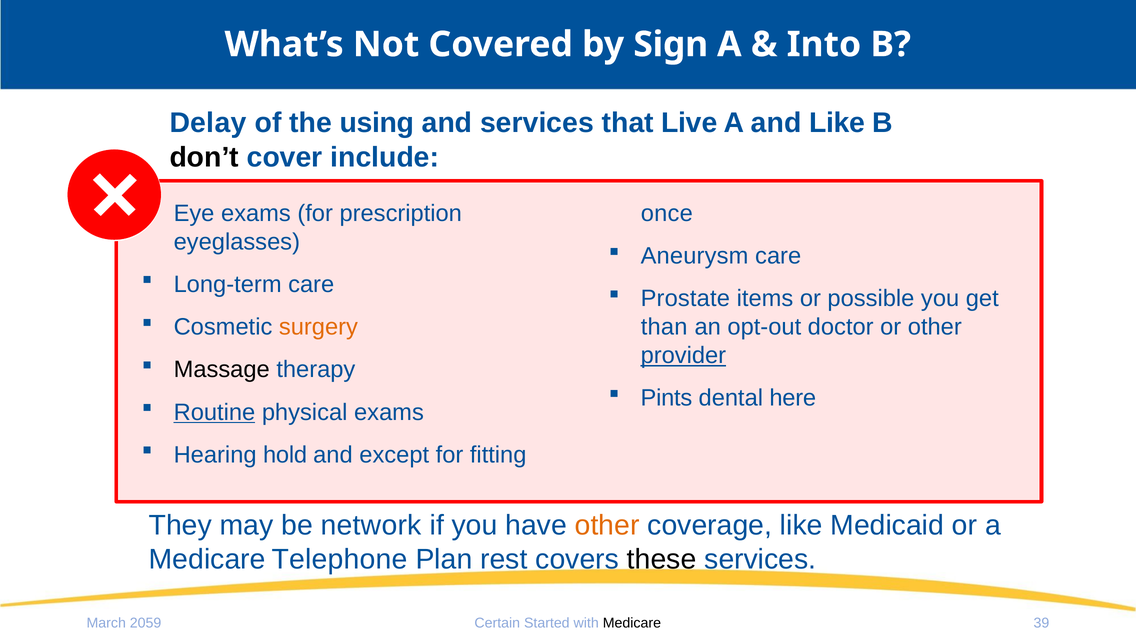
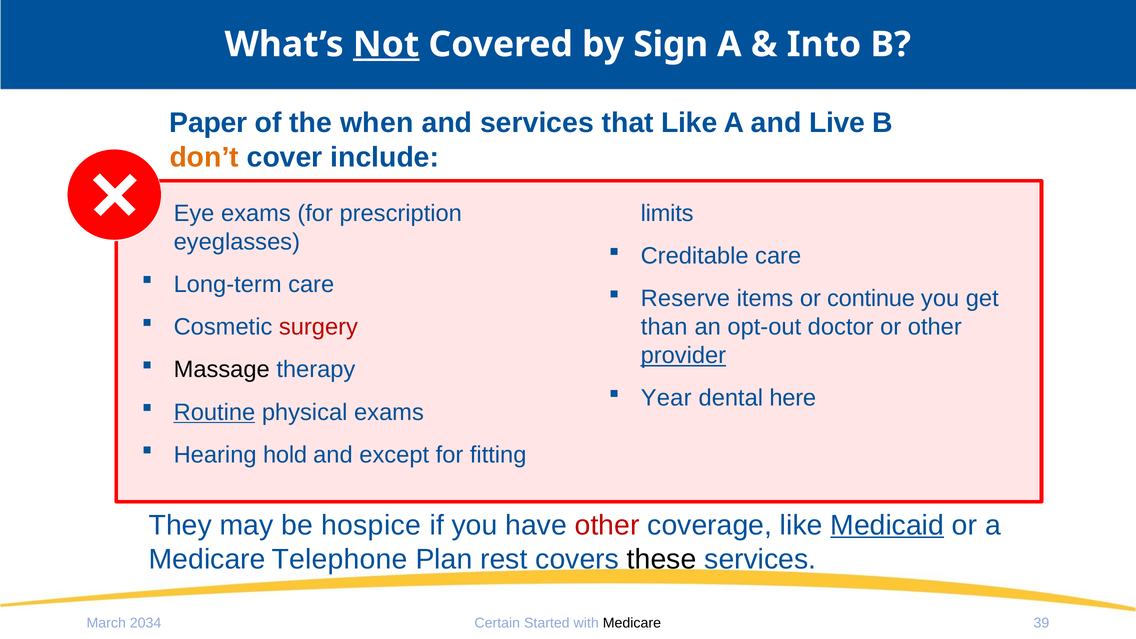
Not underline: none -> present
Delay: Delay -> Paper
using: using -> when
that Live: Live -> Like
and Like: Like -> Live
don’t colour: black -> orange
once: once -> limits
Aneurysm: Aneurysm -> Creditable
Prostate: Prostate -> Reserve
possible: possible -> continue
surgery colour: orange -> red
Pints: Pints -> Year
network: network -> hospice
other at (607, 525) colour: orange -> red
Medicaid underline: none -> present
2059: 2059 -> 2034
